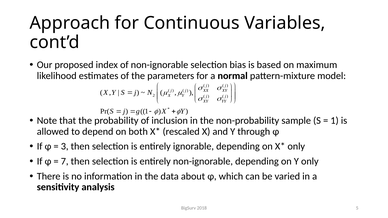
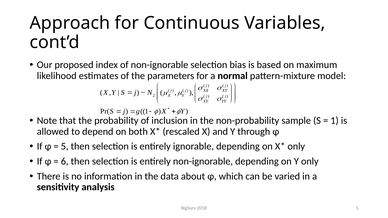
3 at (65, 147): 3 -> 5
7: 7 -> 6
